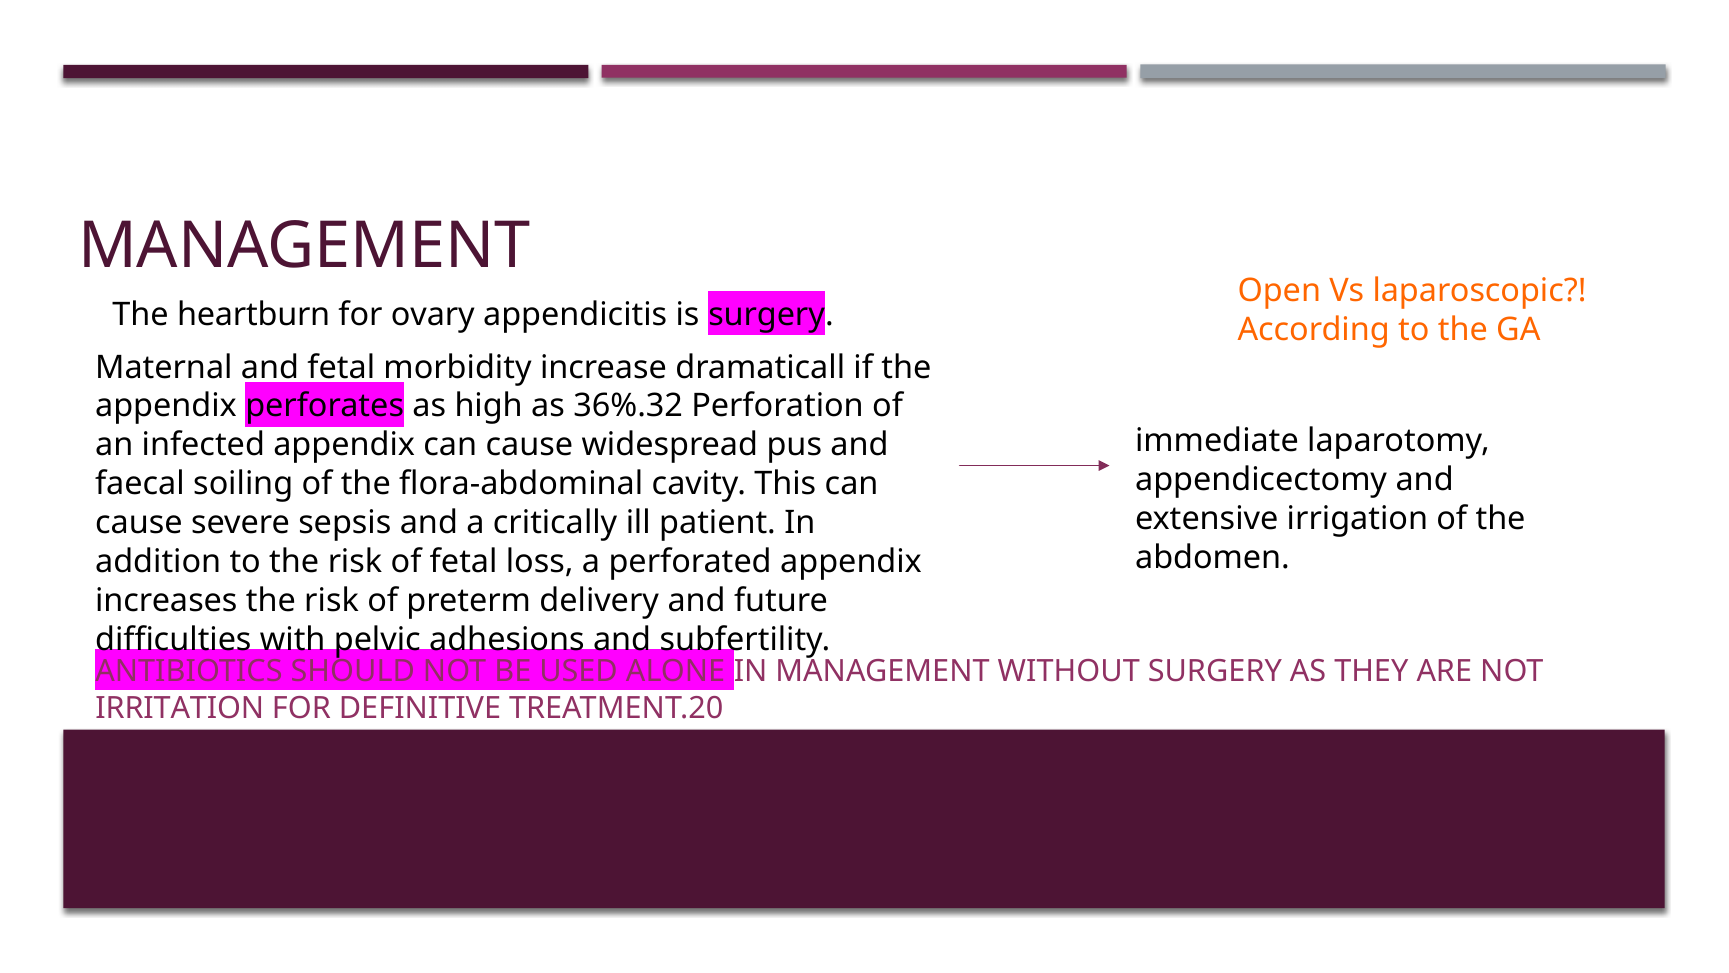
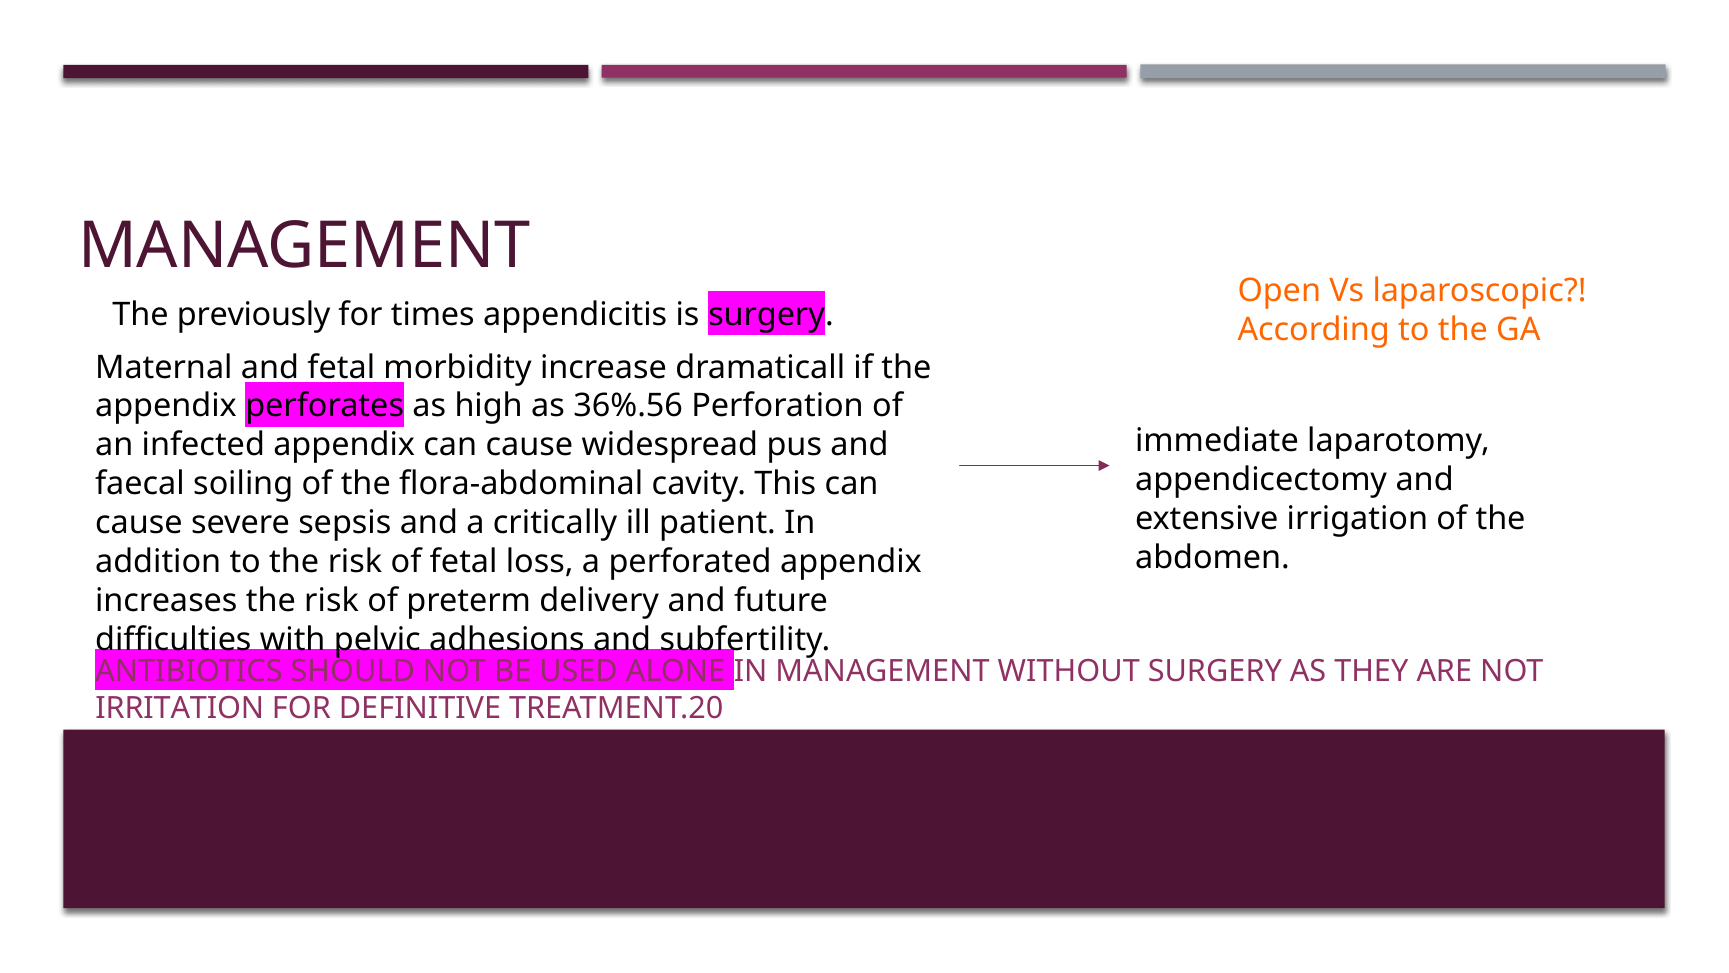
heartburn: heartburn -> previously
ovary: ovary -> times
36%.32: 36%.32 -> 36%.56
